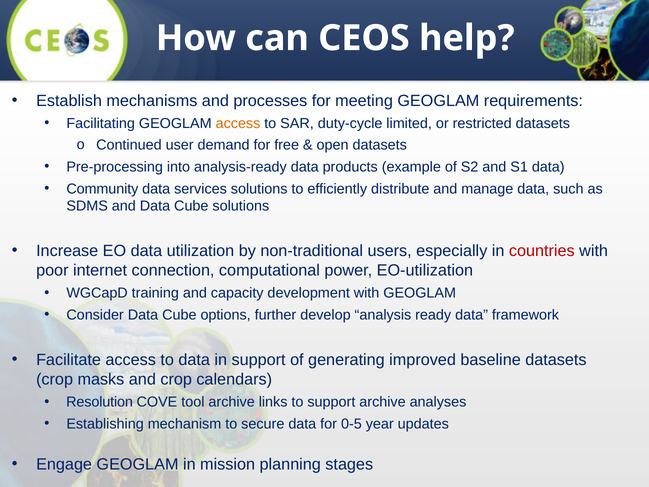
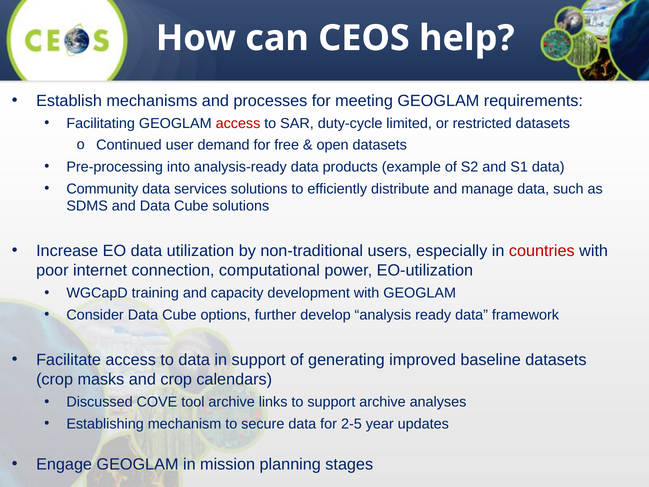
access at (238, 123) colour: orange -> red
Resolution: Resolution -> Discussed
0-5: 0-5 -> 2-5
